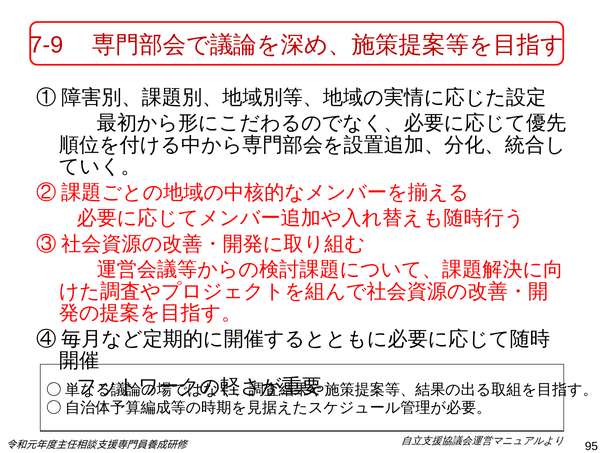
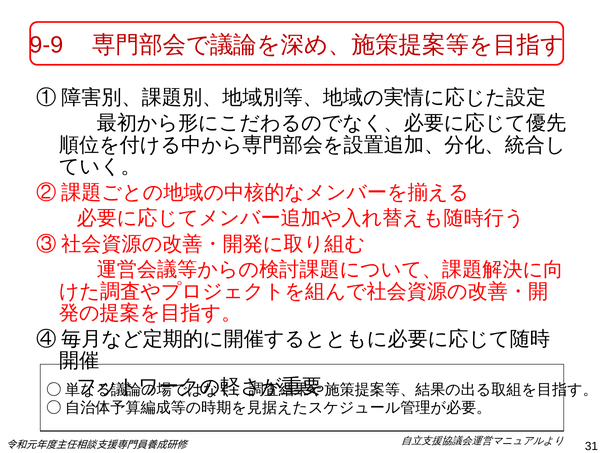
7-9: 7-9 -> 9-9
95: 95 -> 31
